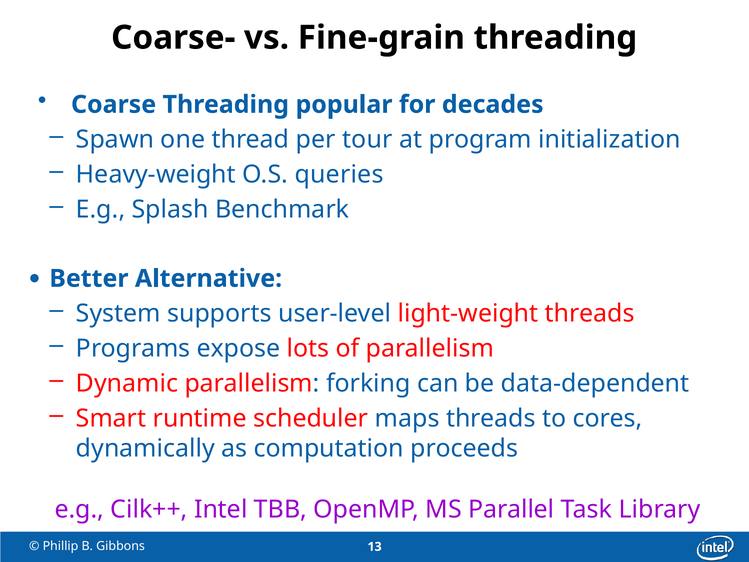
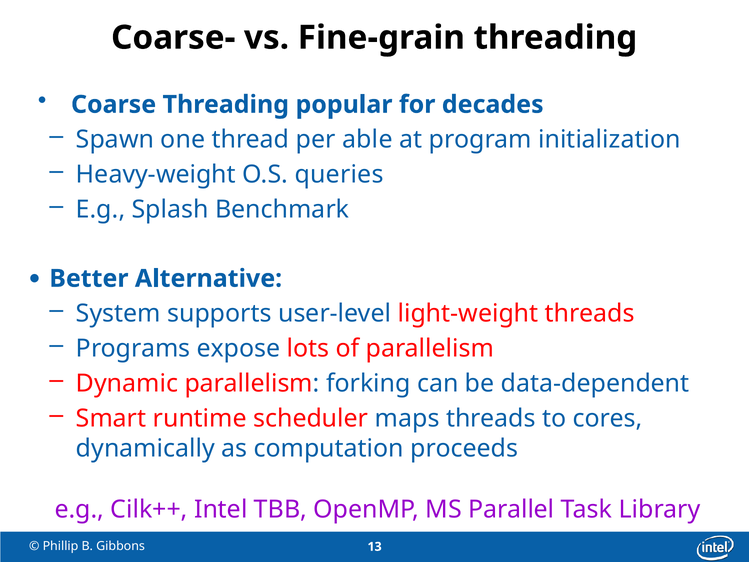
tour: tour -> able
